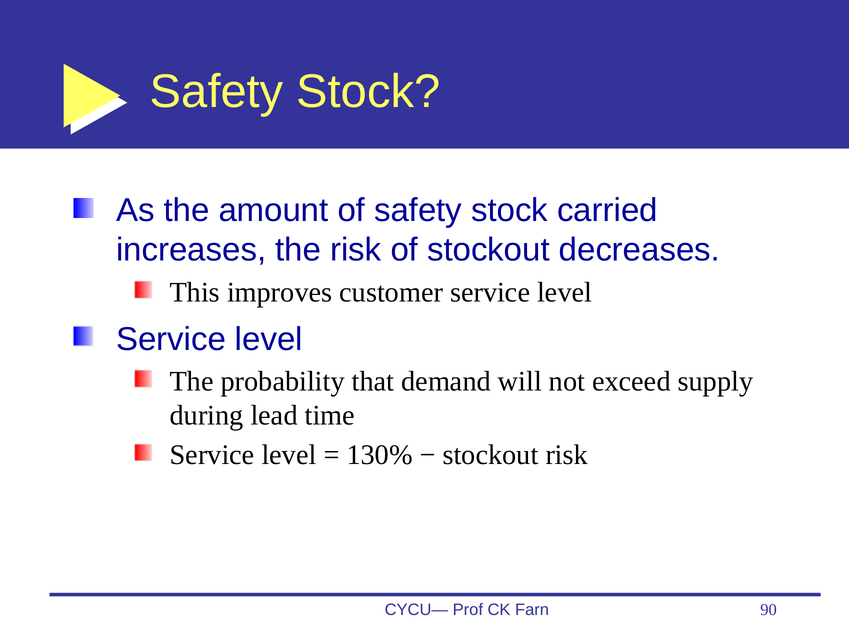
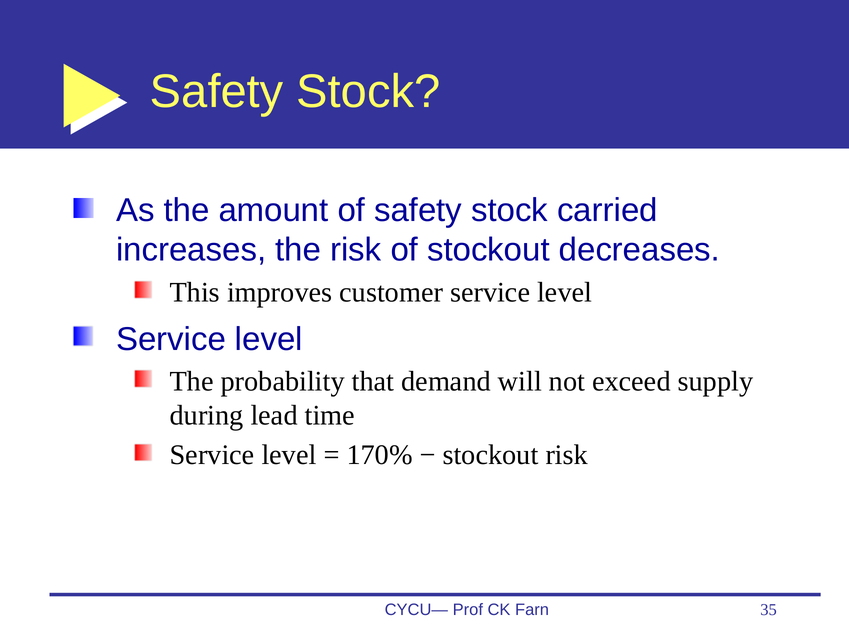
130%: 130% -> 170%
90: 90 -> 35
